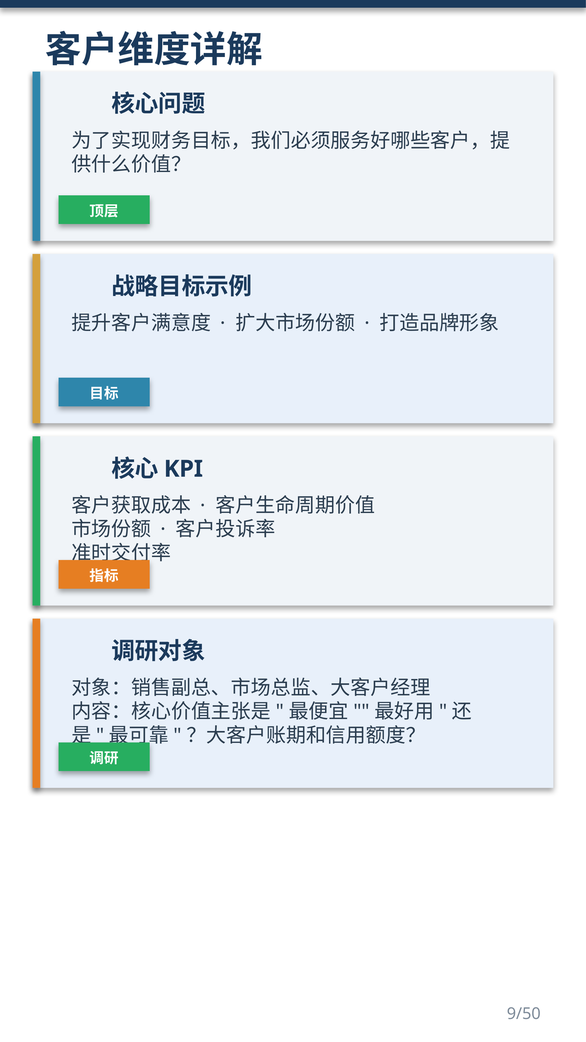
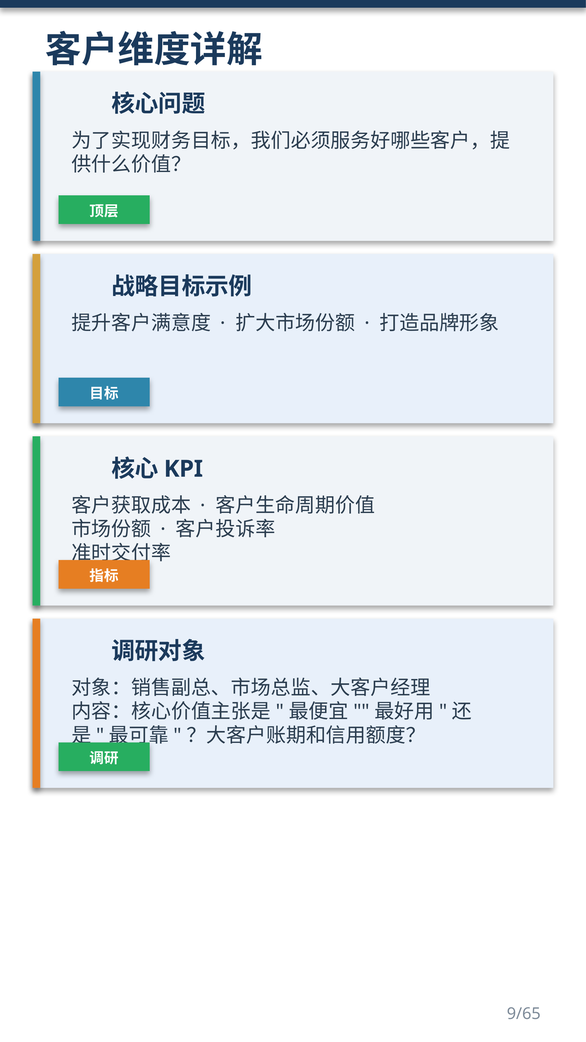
9/50: 9/50 -> 9/65
